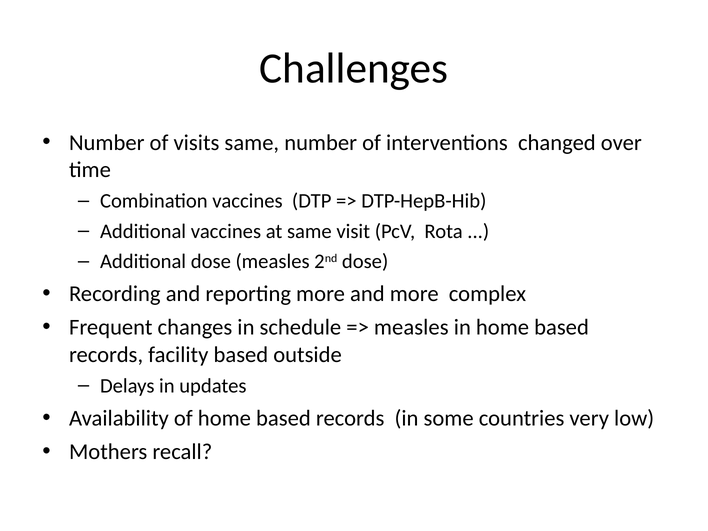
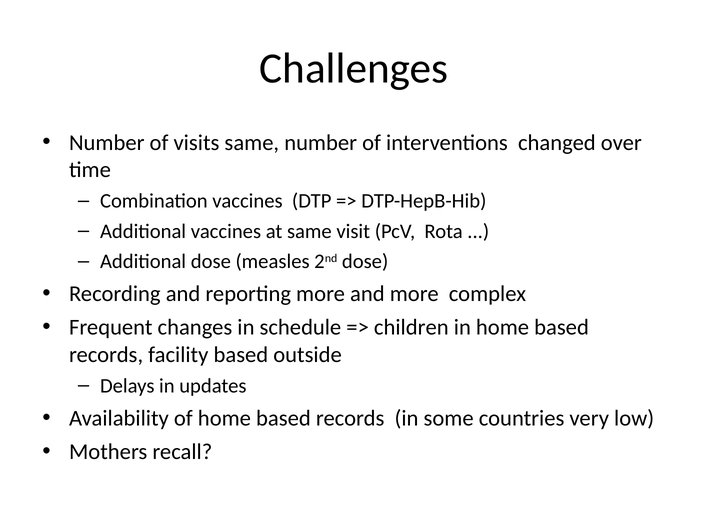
measles at (411, 327): measles -> children
